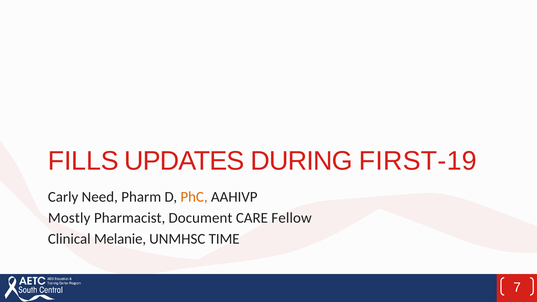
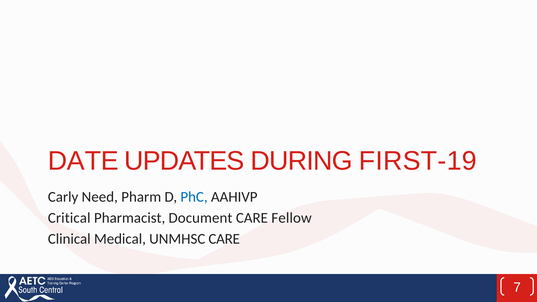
FILLS: FILLS -> DATE
PhC colour: orange -> blue
Mostly: Mostly -> Critical
Melanie: Melanie -> Medical
UNMHSC TIME: TIME -> CARE
